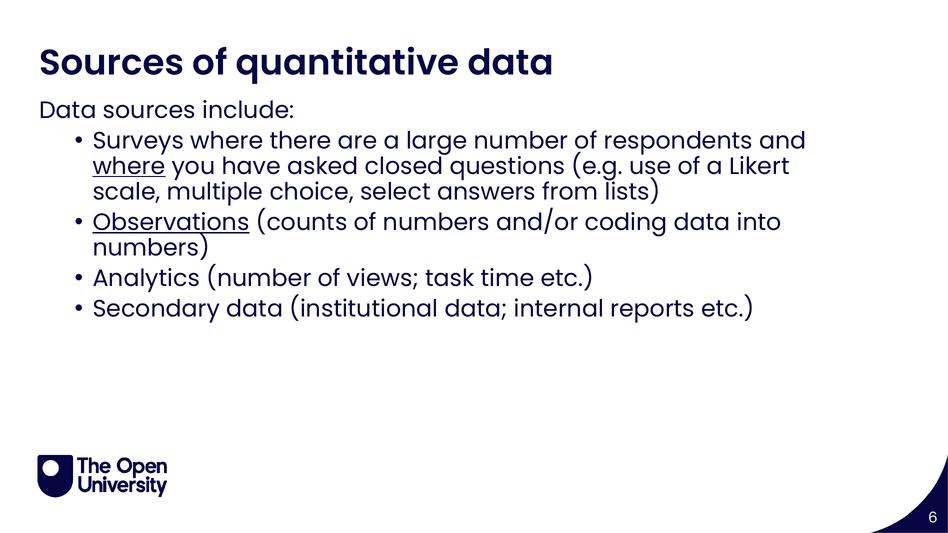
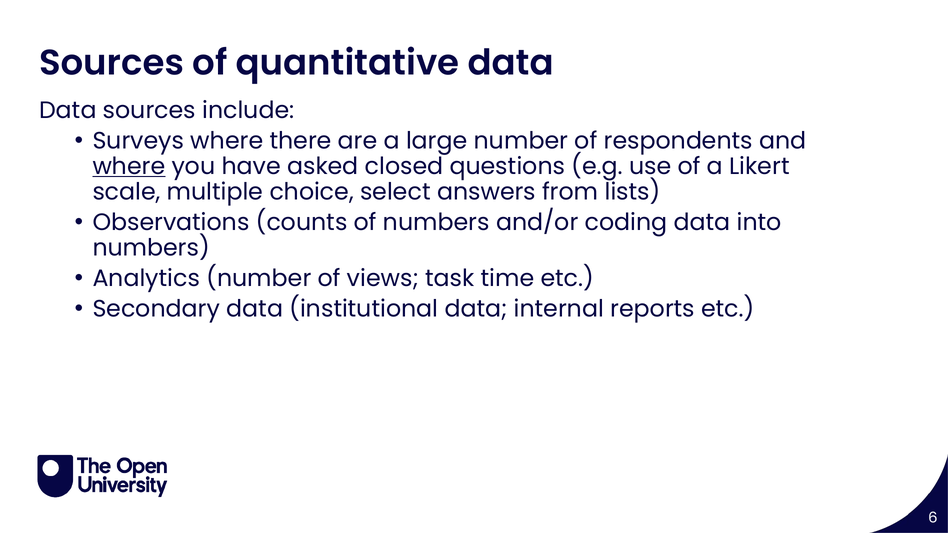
Observations underline: present -> none
